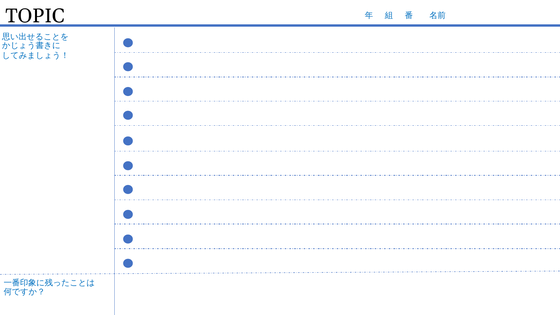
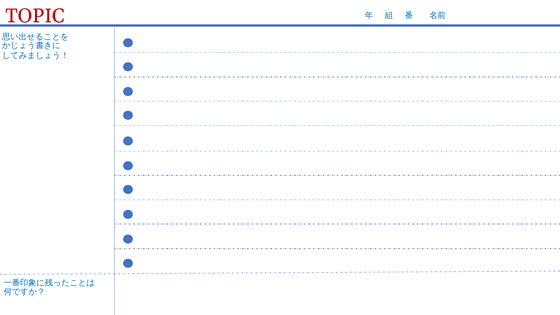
TOPIC colour: black -> red
